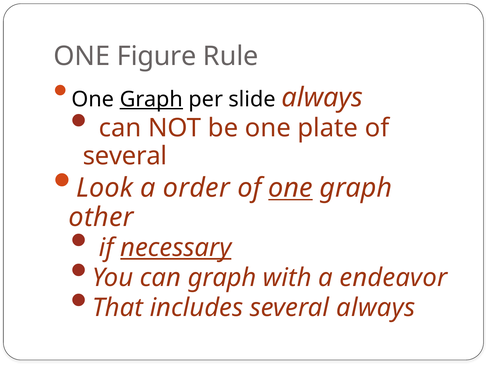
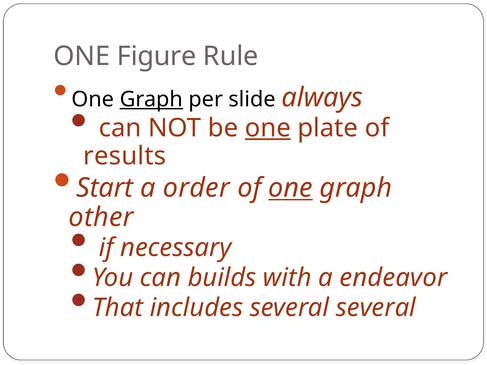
one at (268, 128) underline: none -> present
several at (125, 156): several -> results
Look: Look -> Start
necessary underline: present -> none
can graph: graph -> builds
several always: always -> several
